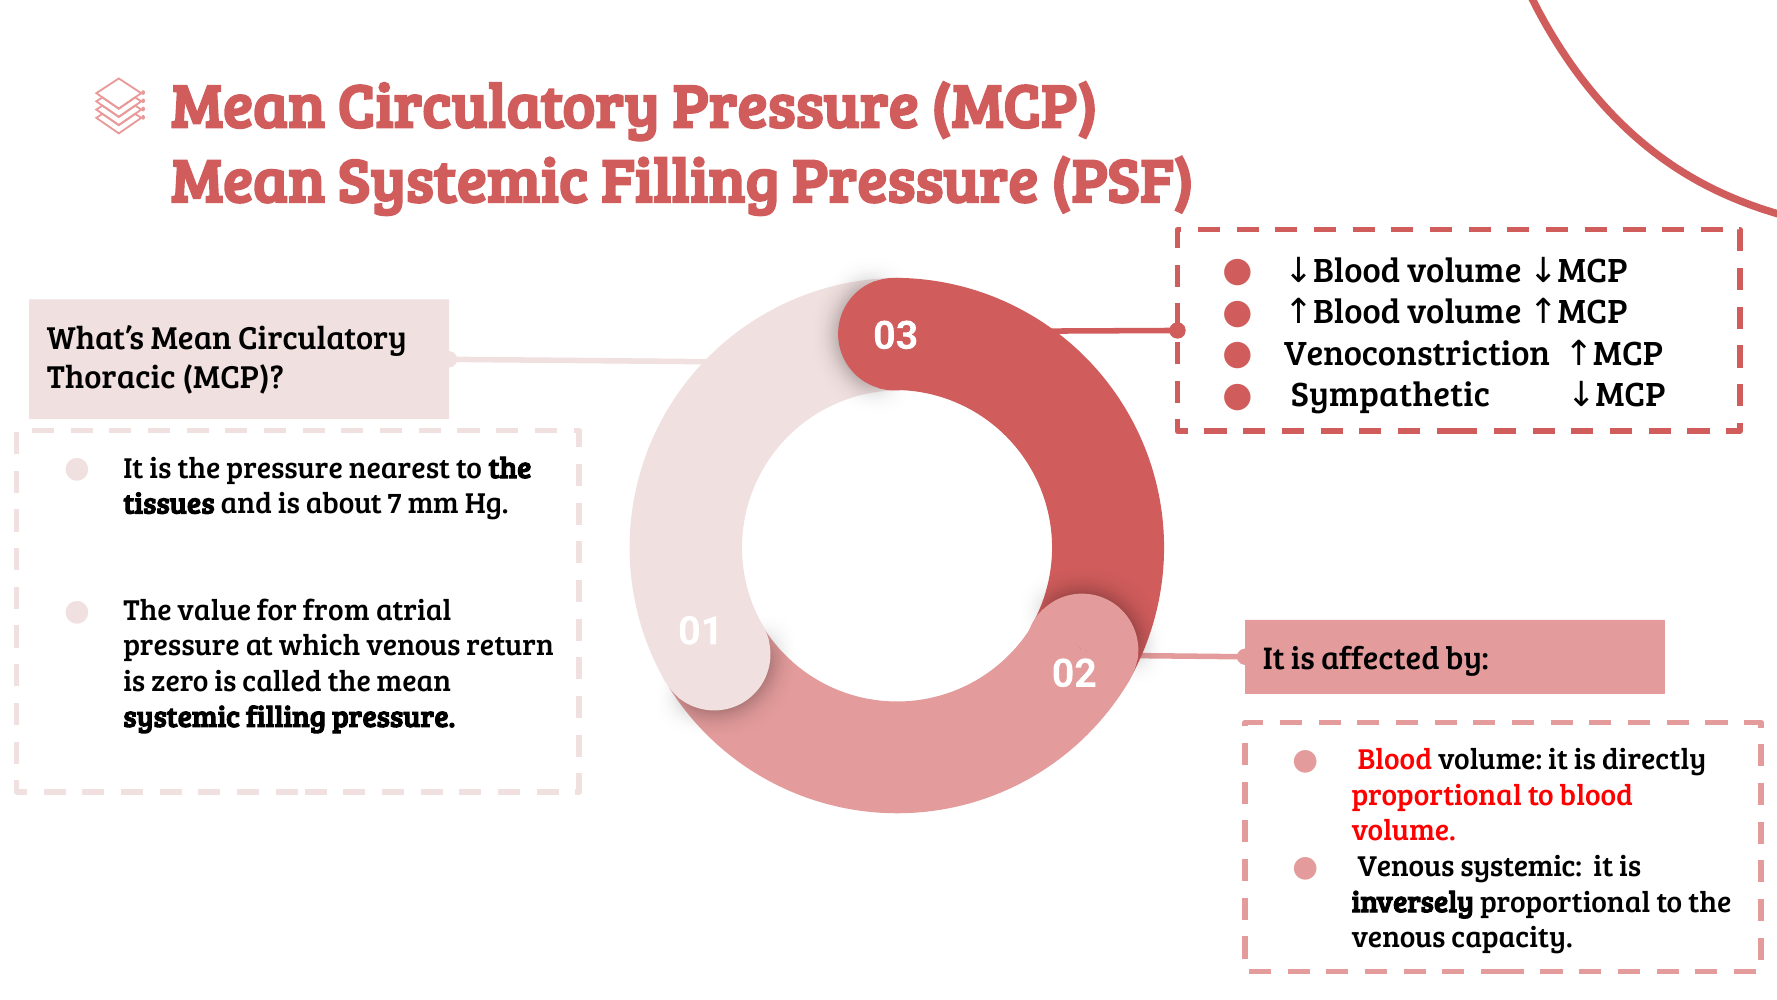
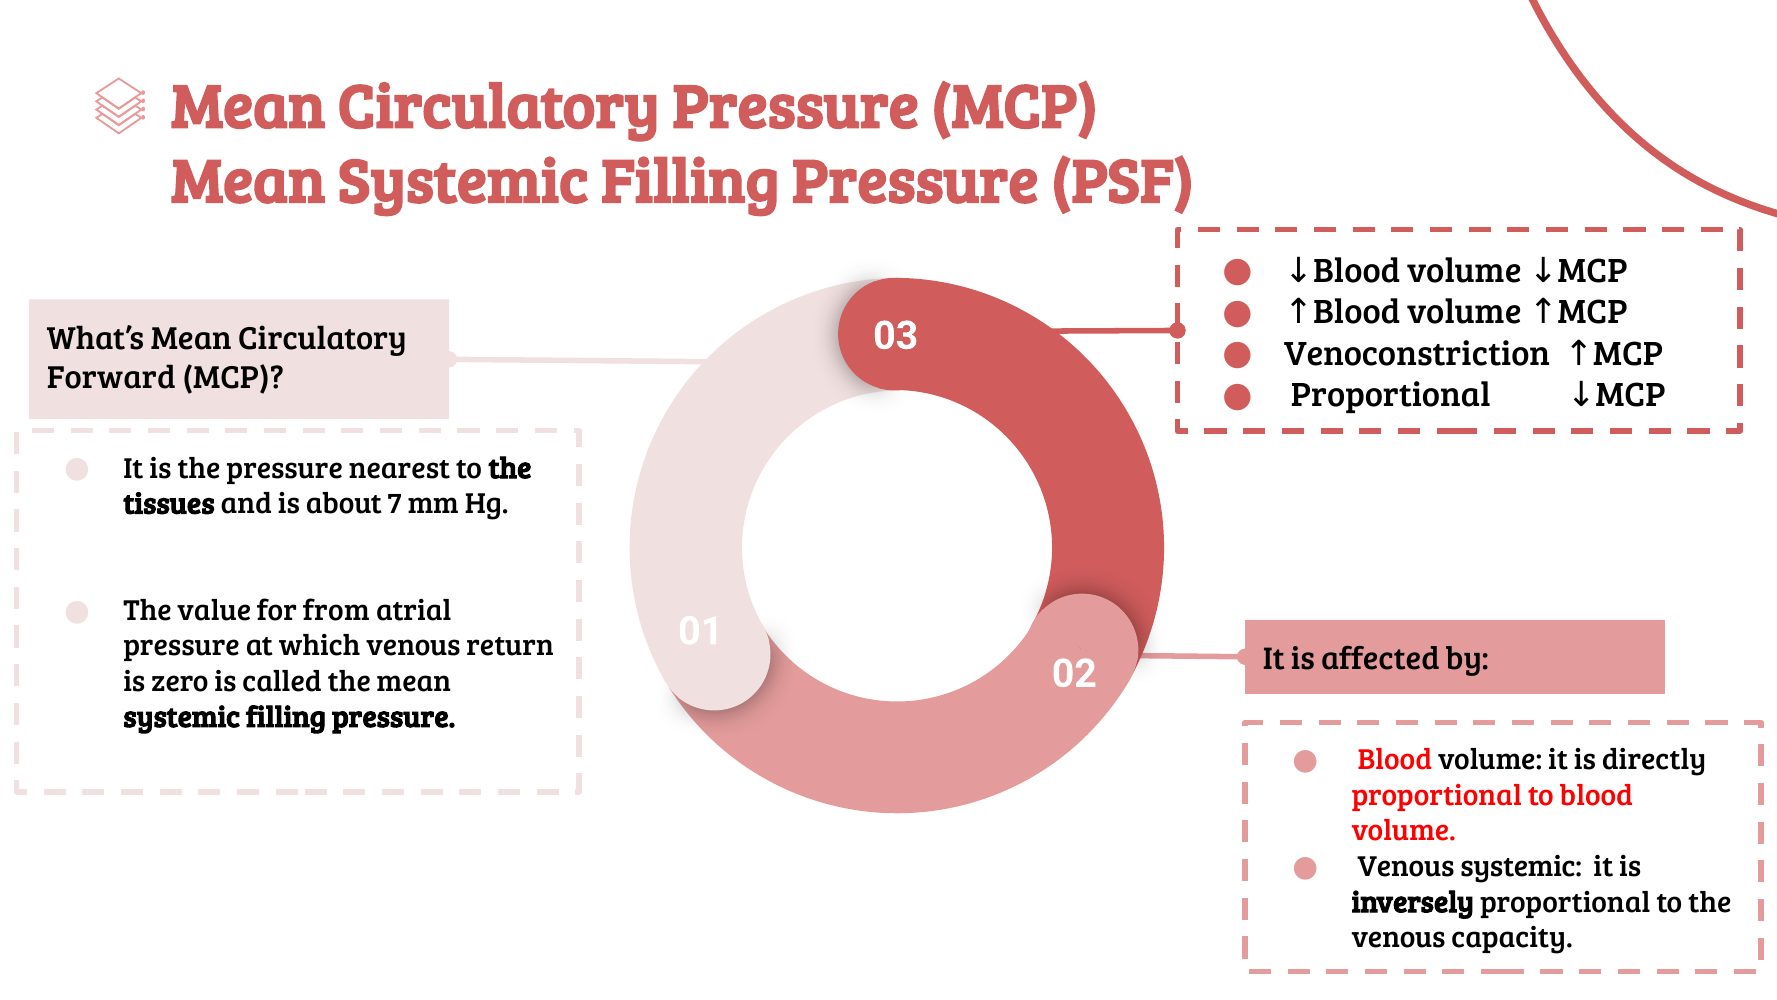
Thoracic: Thoracic -> Forward
Sympathetic at (1391, 395): Sympathetic -> Proportional
